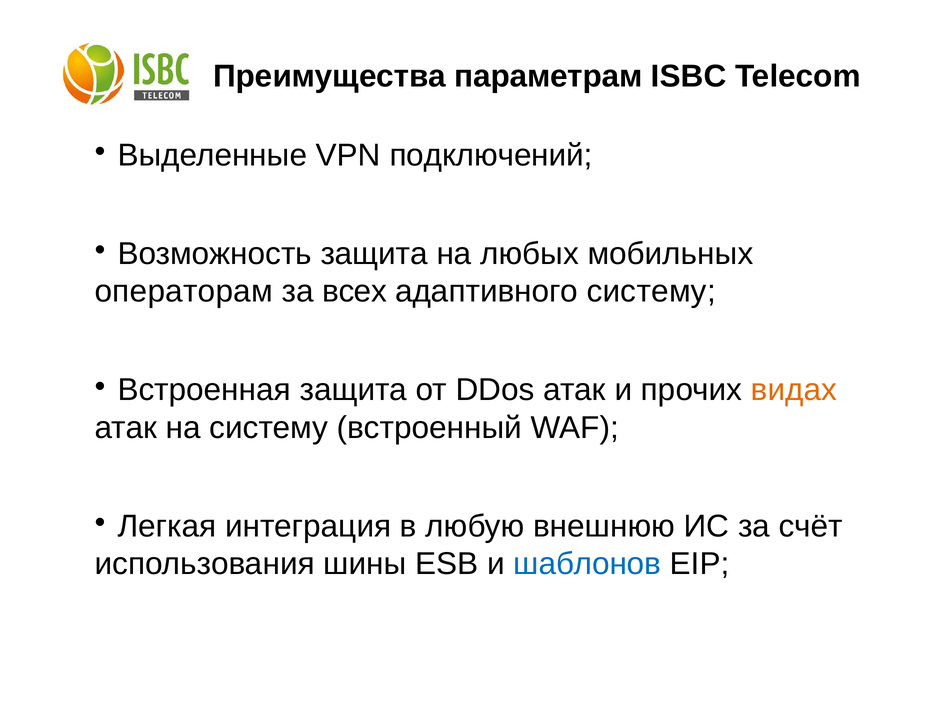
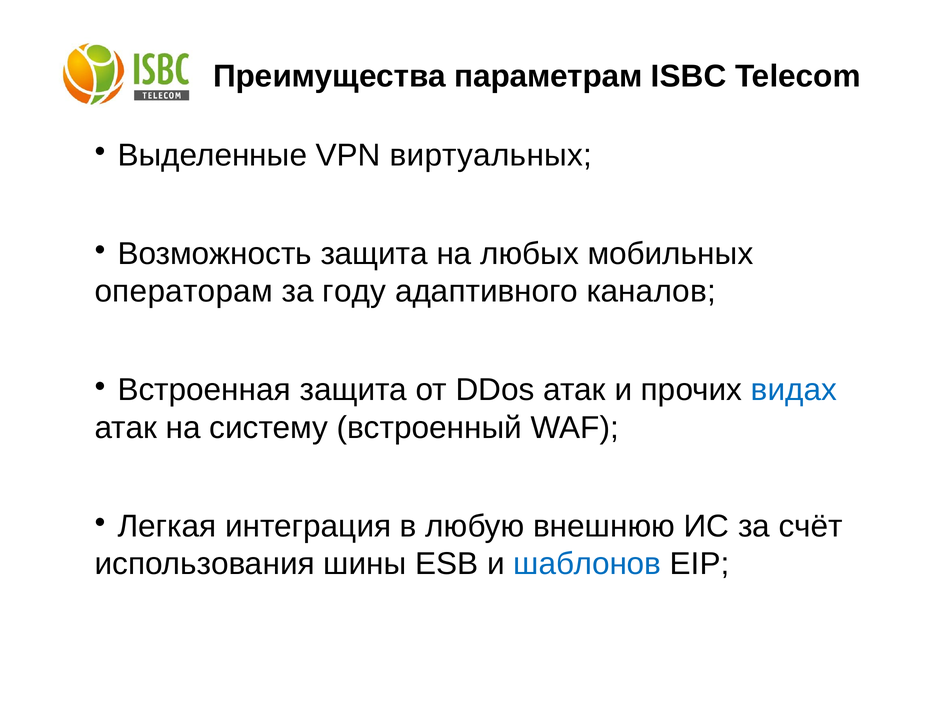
подключений: подключений -> виртуальных
всех: всех -> году
адаптивного систему: систему -> каналов
видах colour: orange -> blue
